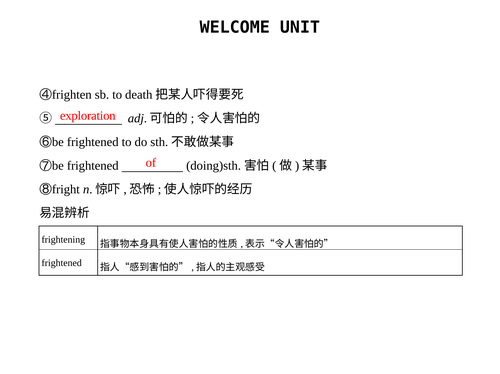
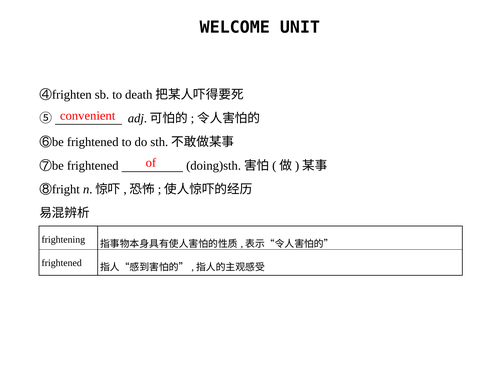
exploration: exploration -> convenient
